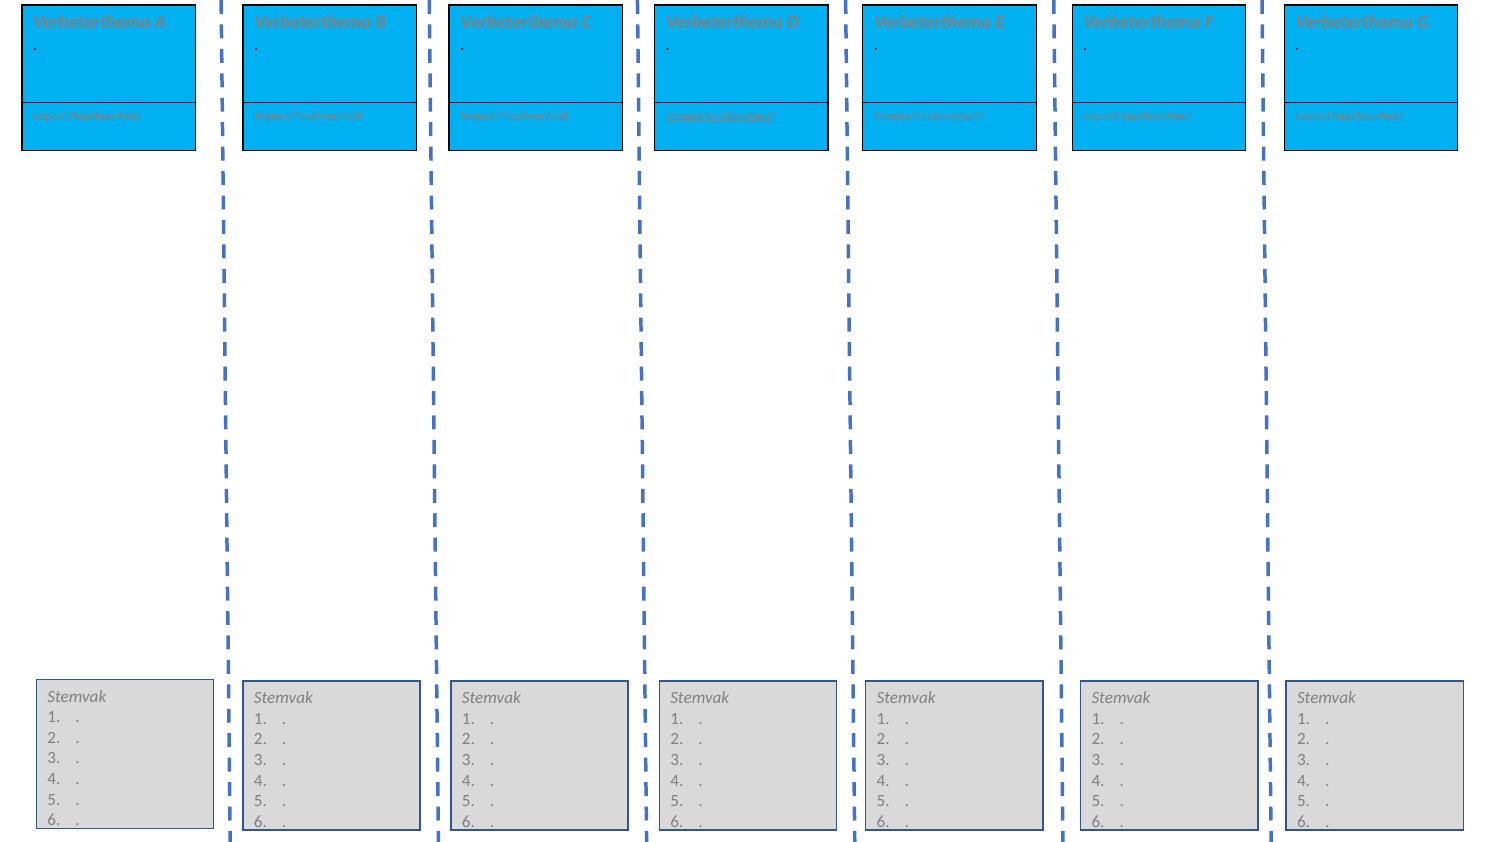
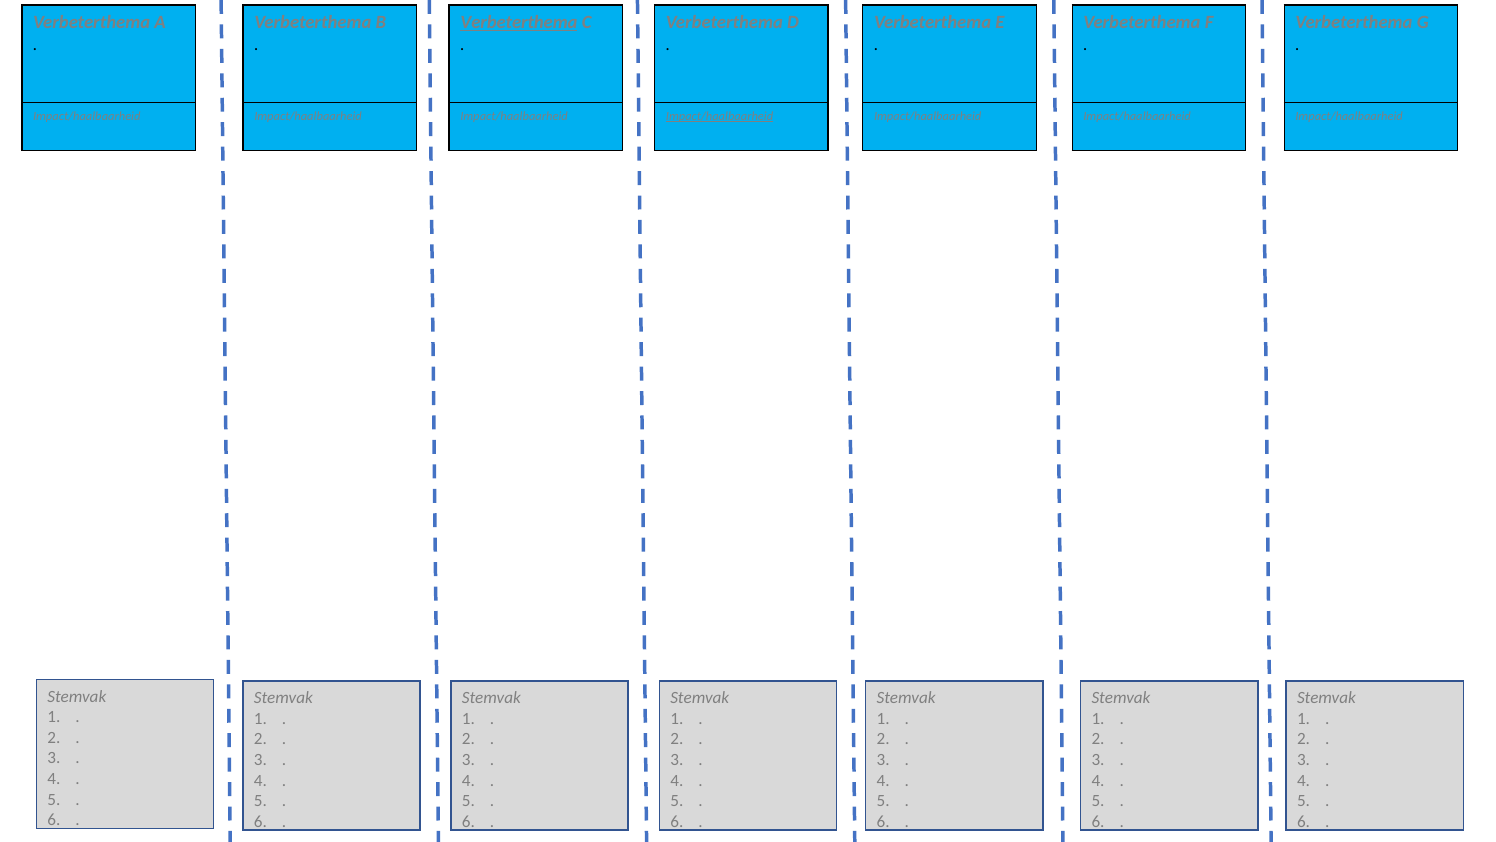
Verbeterthema at (519, 22) underline: none -> present
